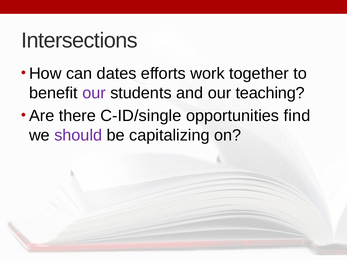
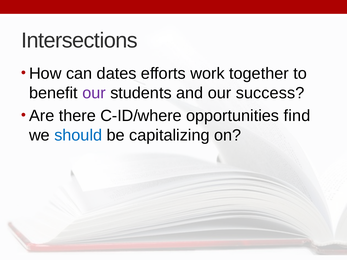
teaching: teaching -> success
C-ID/single: C-ID/single -> C-ID/where
should colour: purple -> blue
